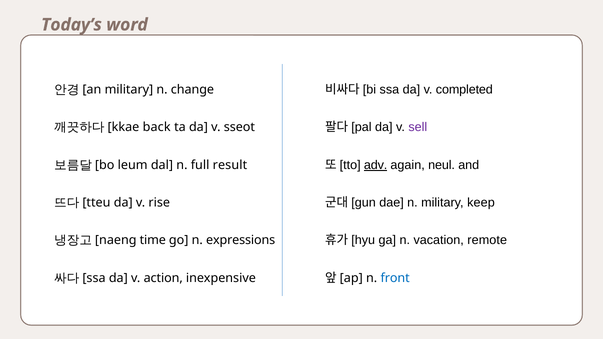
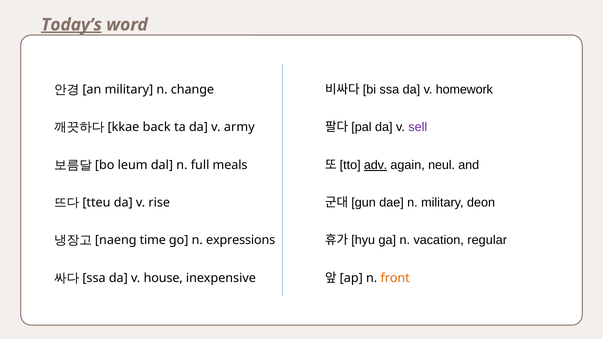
Today’s underline: none -> present
completed: completed -> homework
sseot: sseot -> army
result: result -> meals
keep: keep -> deon
remote: remote -> regular
front colour: blue -> orange
action: action -> house
